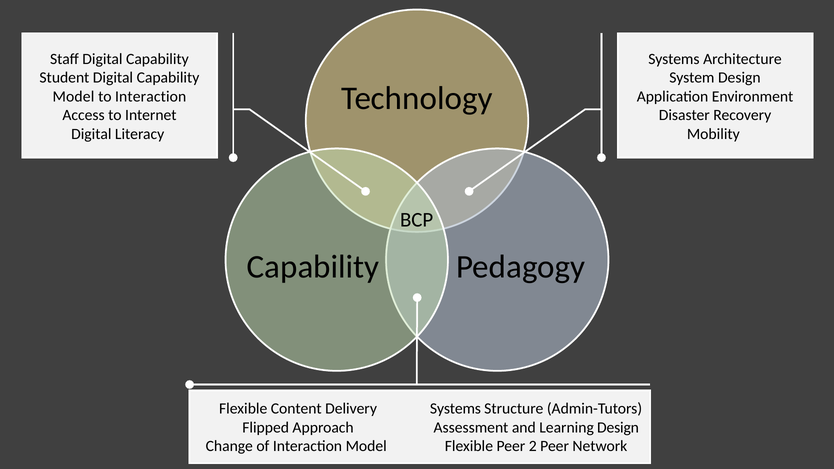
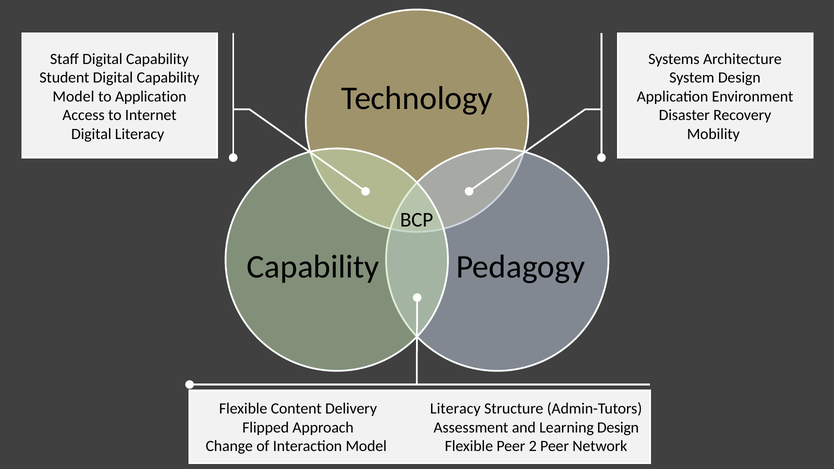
to Interaction: Interaction -> Application
Systems at (455, 409): Systems -> Literacy
